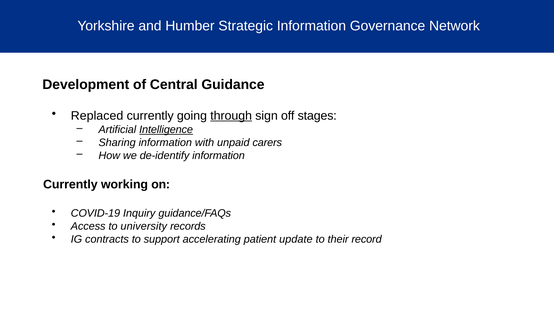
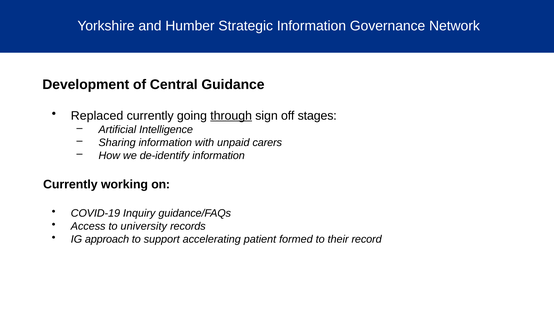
Intelligence underline: present -> none
contracts: contracts -> approach
update: update -> formed
